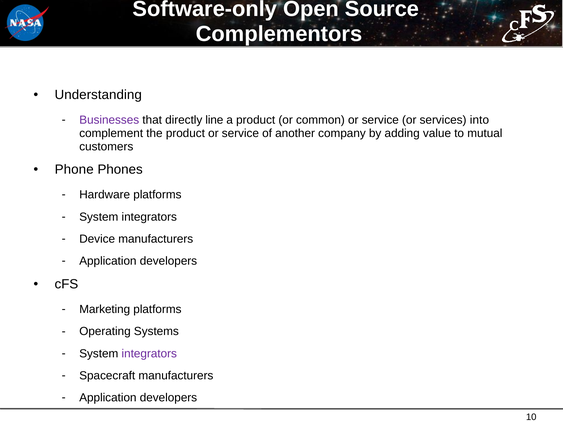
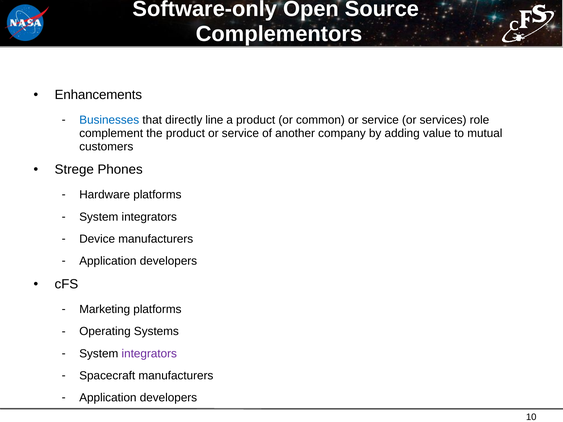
Understanding: Understanding -> Enhancements
Businesses colour: purple -> blue
into: into -> role
Phone: Phone -> Strege
